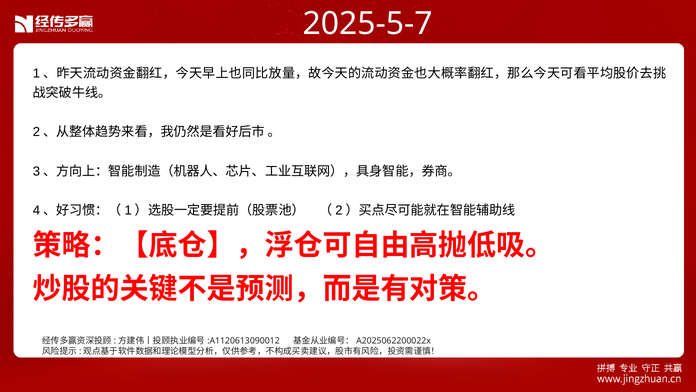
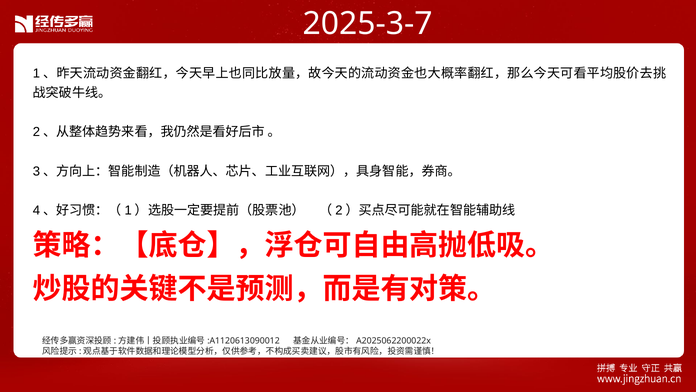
2025-5-7: 2025-5-7 -> 2025-3-7
